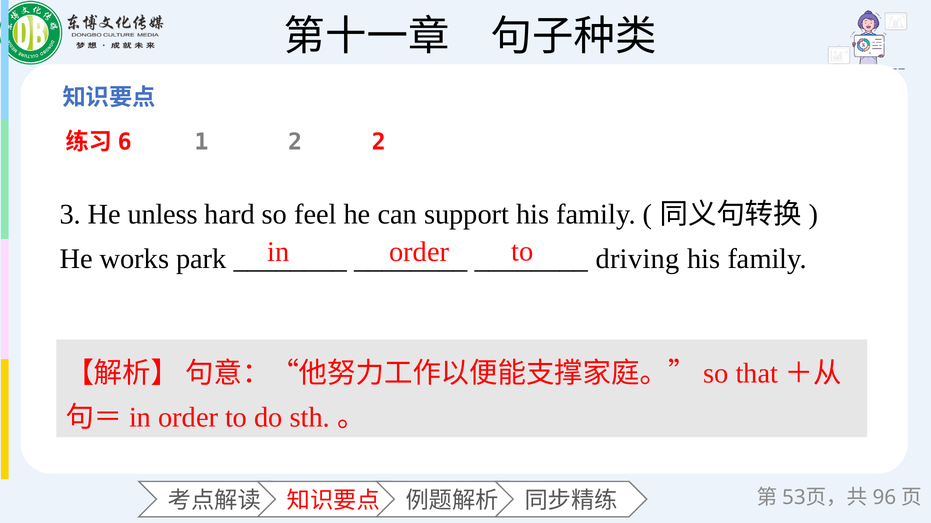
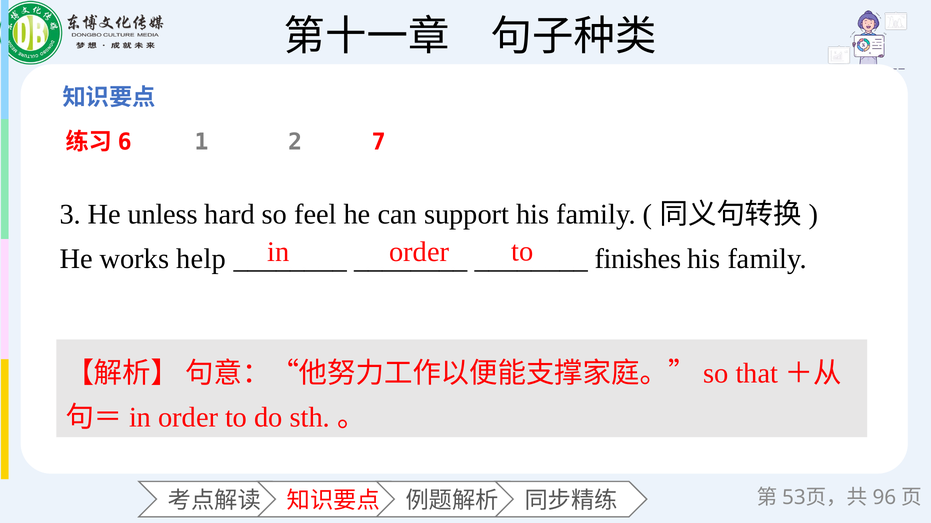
2 2: 2 -> 7
park: park -> help
driving: driving -> finishes
